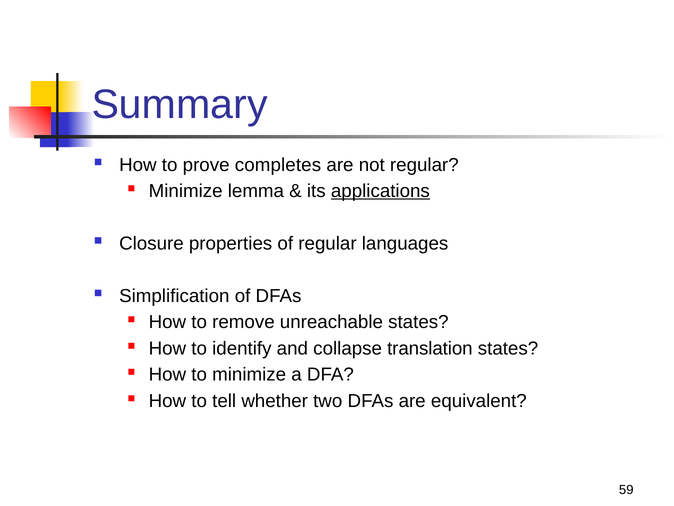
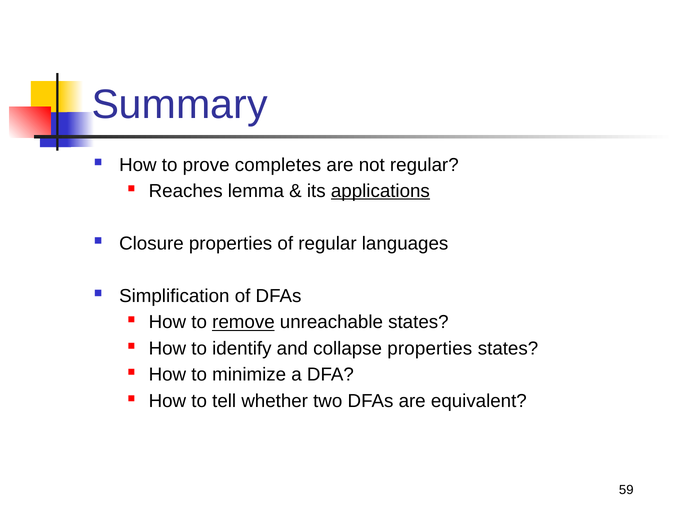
Minimize at (186, 191): Minimize -> Reaches
remove underline: none -> present
collapse translation: translation -> properties
